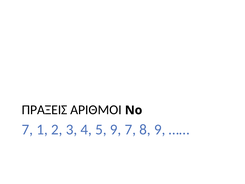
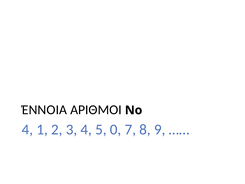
ΠΡΑΞΕΙΣ: ΠΡΑΞΕΙΣ -> ΈΝΝΟΙΑ
7 at (27, 129): 7 -> 4
5 9: 9 -> 0
